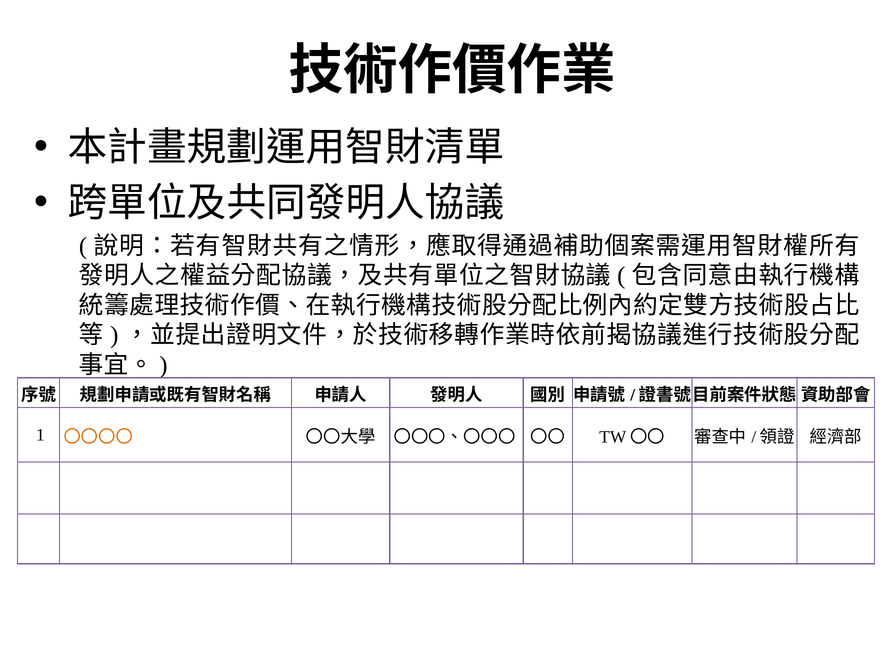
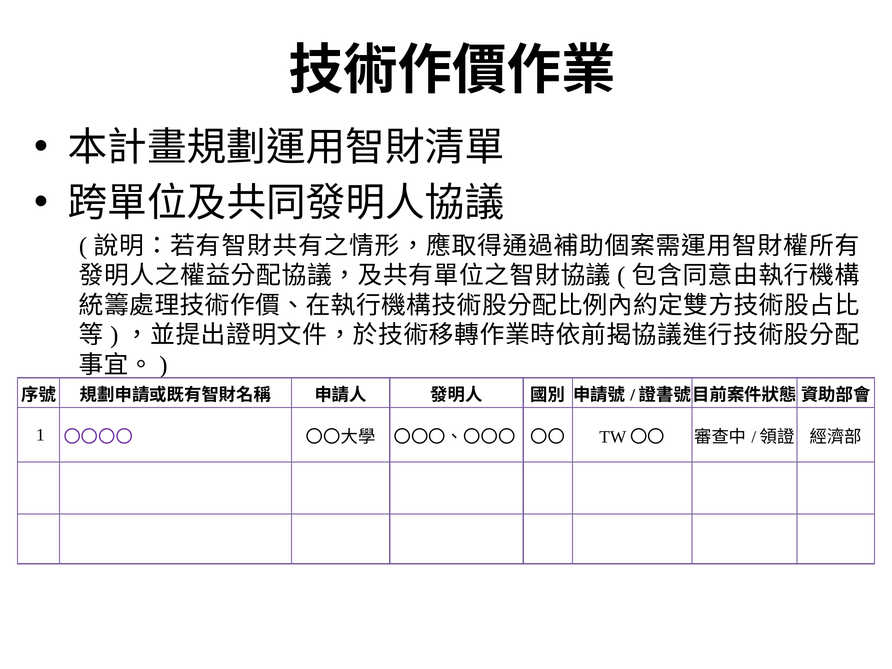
〇〇〇〇 colour: orange -> purple
